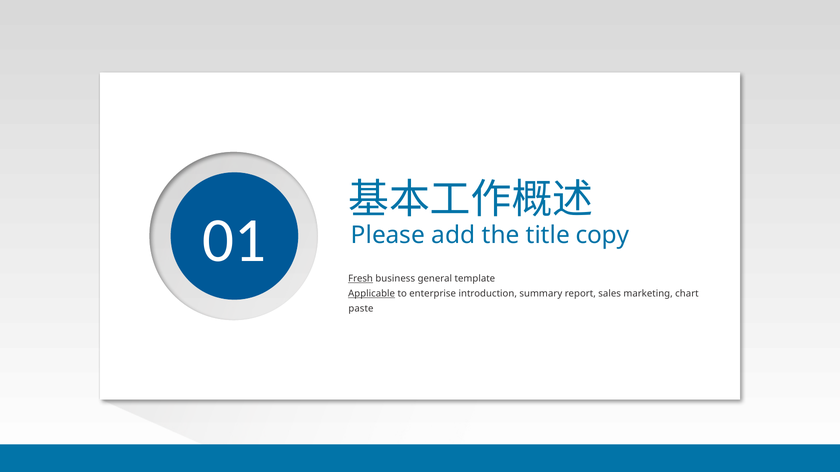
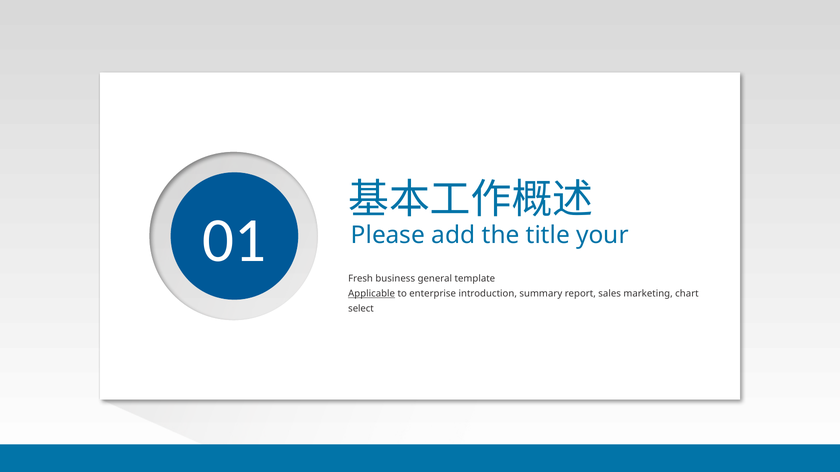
copy: copy -> your
Fresh underline: present -> none
paste: paste -> select
